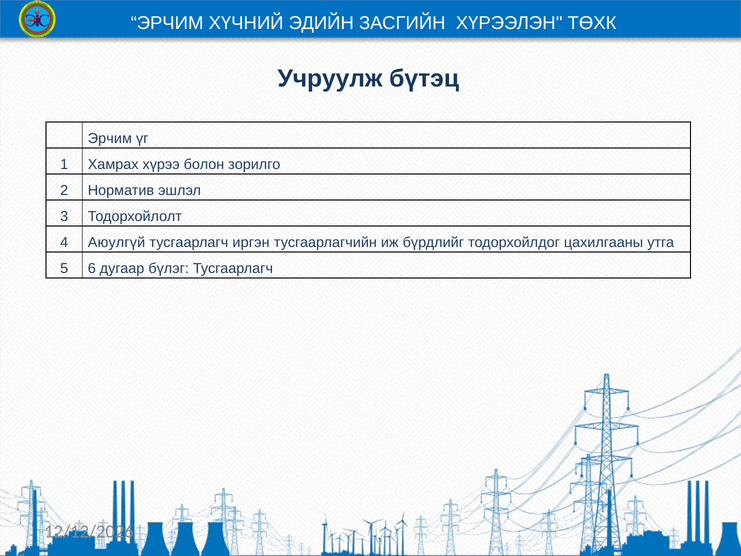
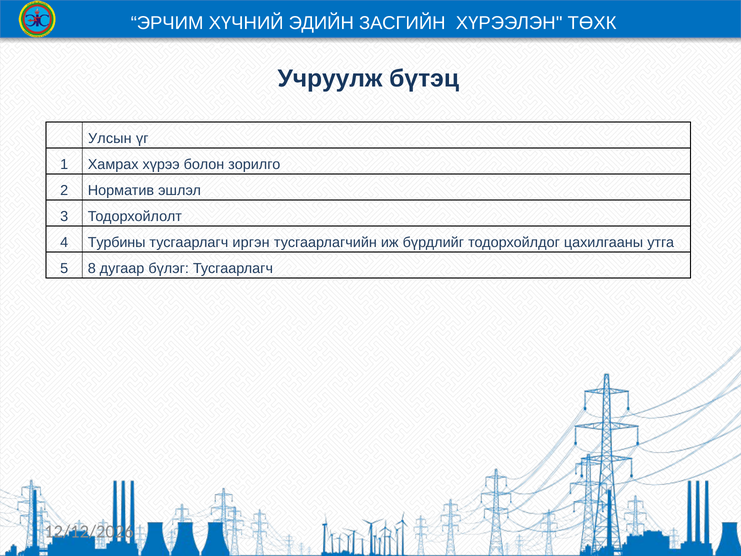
Эрчим at (110, 138): Эрчим -> Улсын
Аюулгүй: Аюулгүй -> Турбины
6: 6 -> 8
